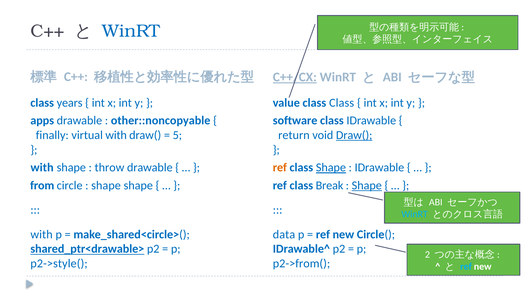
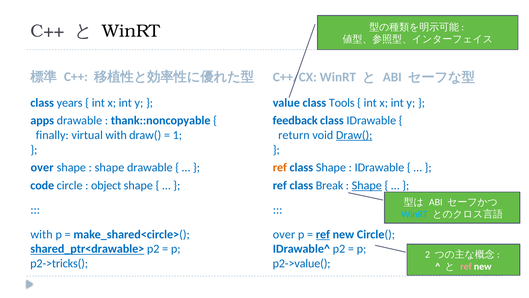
WinRT at (131, 31) colour: blue -> black
C++/CX underline: present -> none
class Class: Class -> Tools
other::noncopyable: other::noncopyable -> thank::noncopyable
software: software -> feedback
5: 5 -> 1
with at (42, 167): with -> over
throw at (109, 167): throw -> shape
Shape at (331, 167) underline: present -> none
from: from -> code
shape at (106, 185): shape -> object
data at (284, 234): data -> over
ref at (323, 234) underline: none -> present
p2->style(: p2->style( -> p2->tricks(
p2->from(: p2->from( -> p2->value(
ref at (466, 266) colour: light blue -> pink
